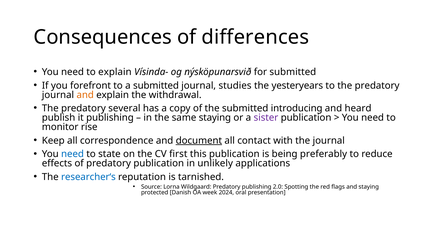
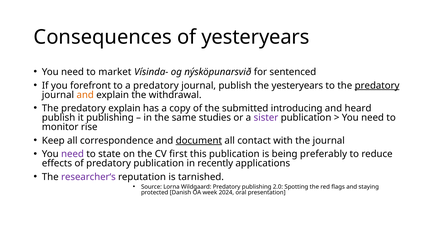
of differences: differences -> yesteryears
to explain: explain -> market
for submitted: submitted -> sentenced
a submitted: submitted -> predatory
journal studies: studies -> publish
predatory at (377, 86) underline: none -> present
predatory several: several -> explain
same staying: staying -> studies
need at (73, 154) colour: blue -> purple
unlikely: unlikely -> recently
researcher‘s colour: blue -> purple
